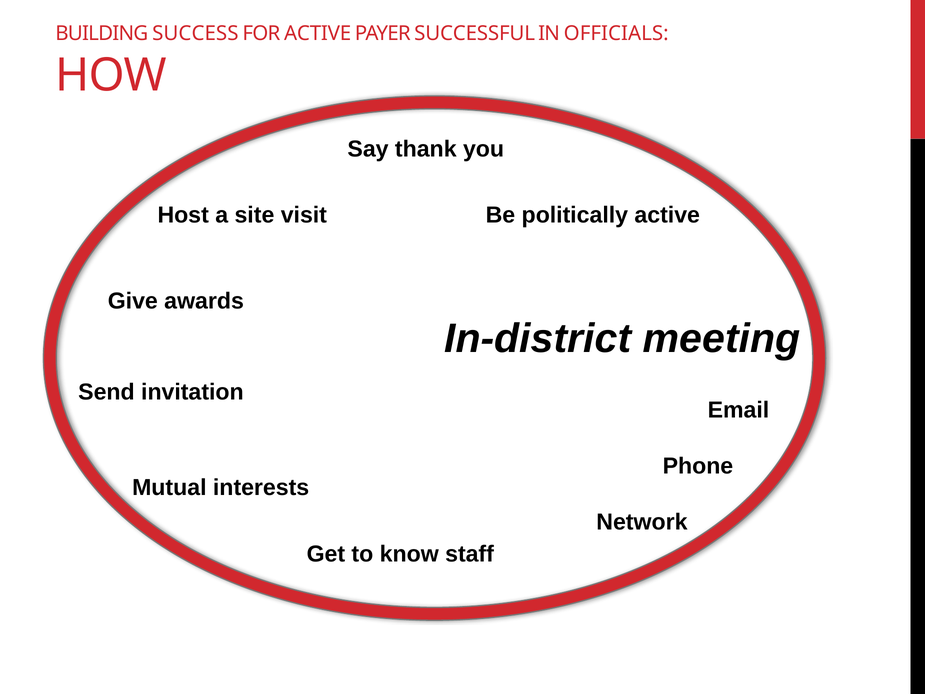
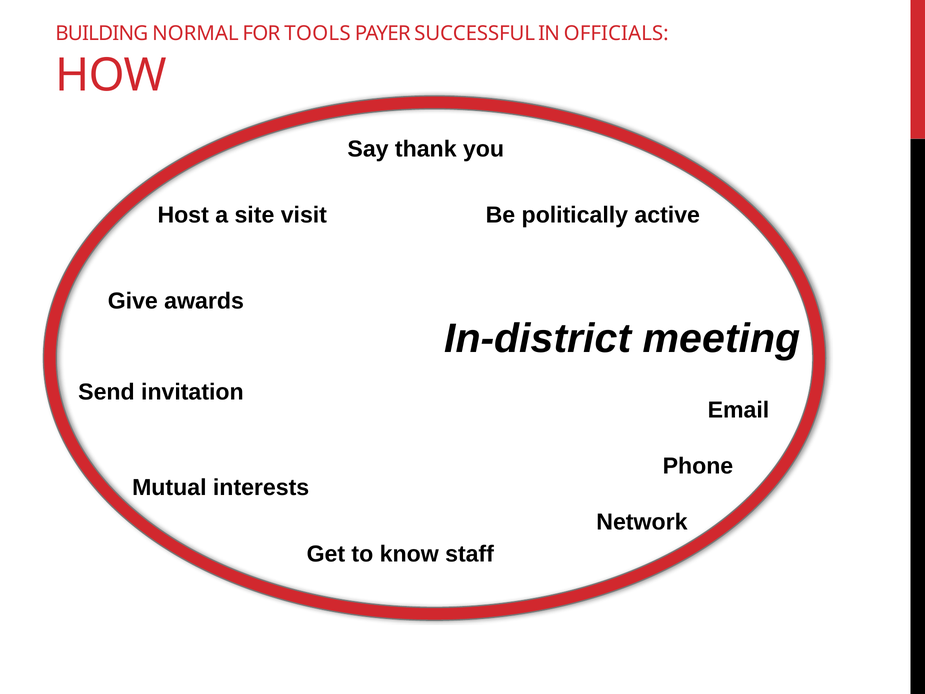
SUCCESS: SUCCESS -> NORMAL
FOR ACTIVE: ACTIVE -> TOOLS
